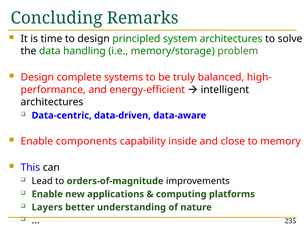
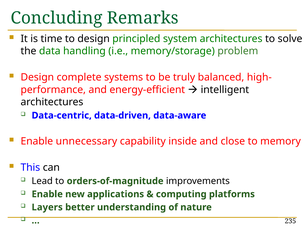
components: components -> unnecessary
